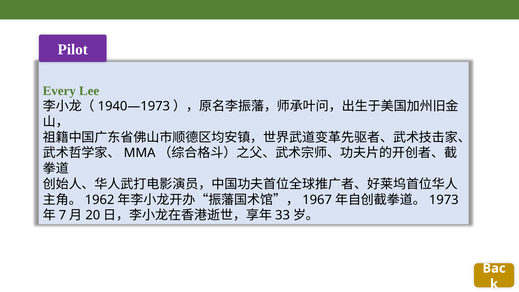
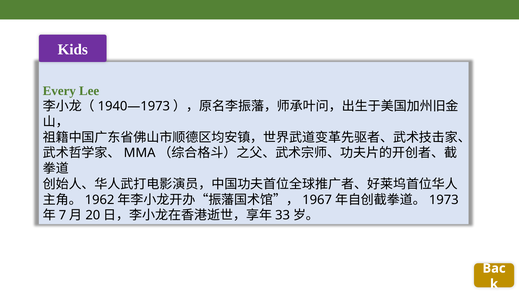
Pilot: Pilot -> Kids
